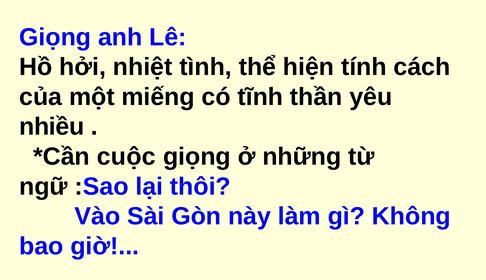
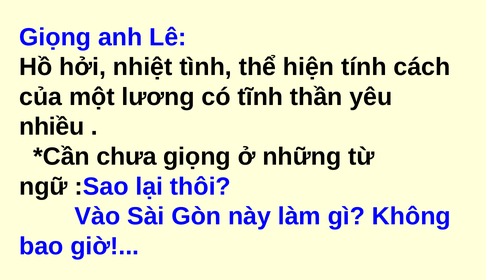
miếng: miếng -> lương
cuộc: cuộc -> chưa
